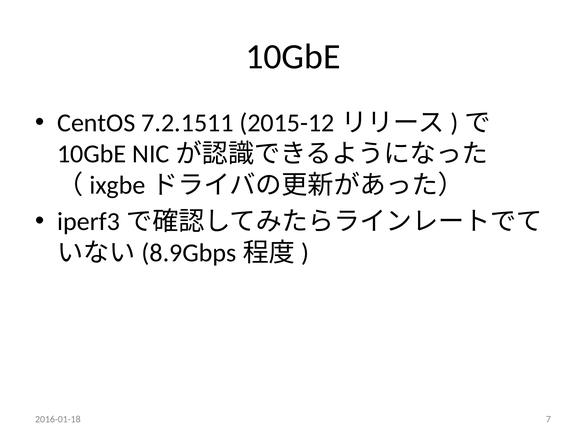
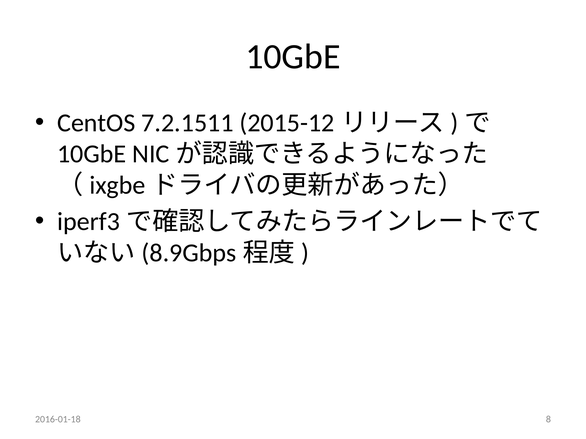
7: 7 -> 8
